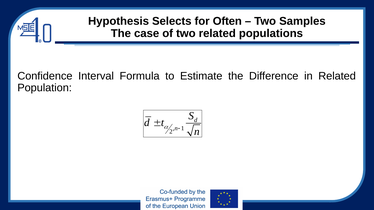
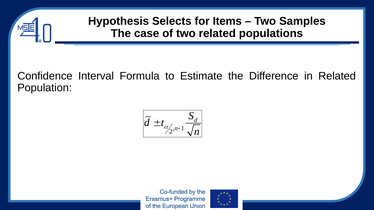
Often: Often -> Items
